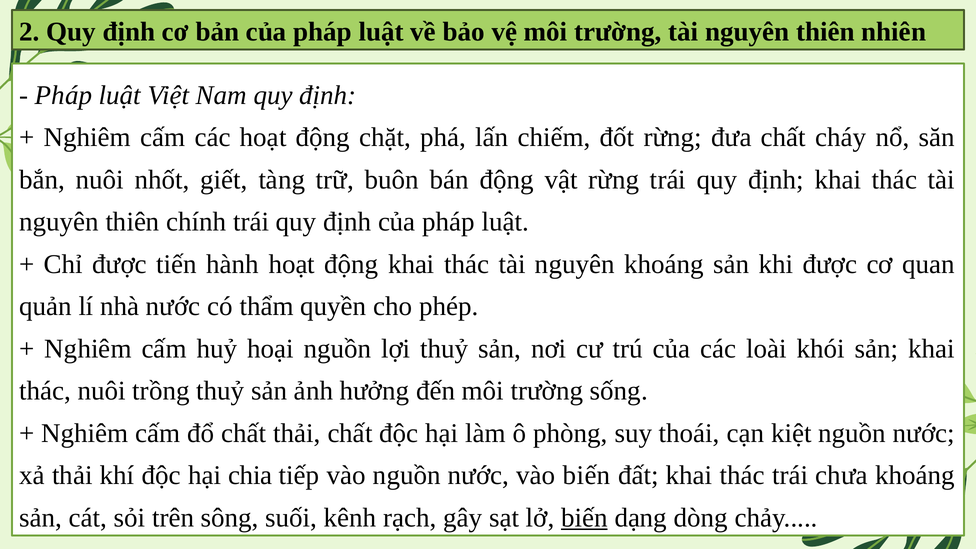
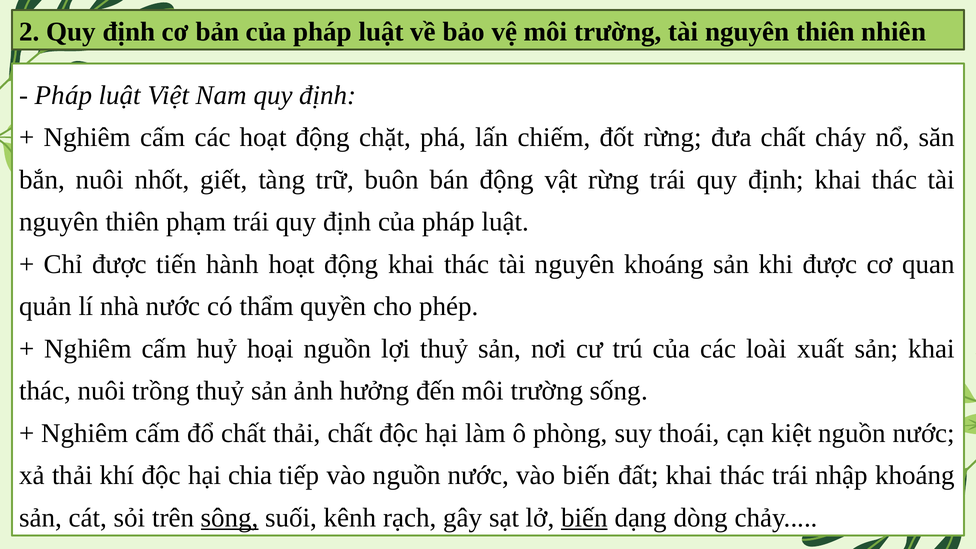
chính: chính -> phạm
khói: khói -> xuất
chưa: chưa -> nhập
sông underline: none -> present
